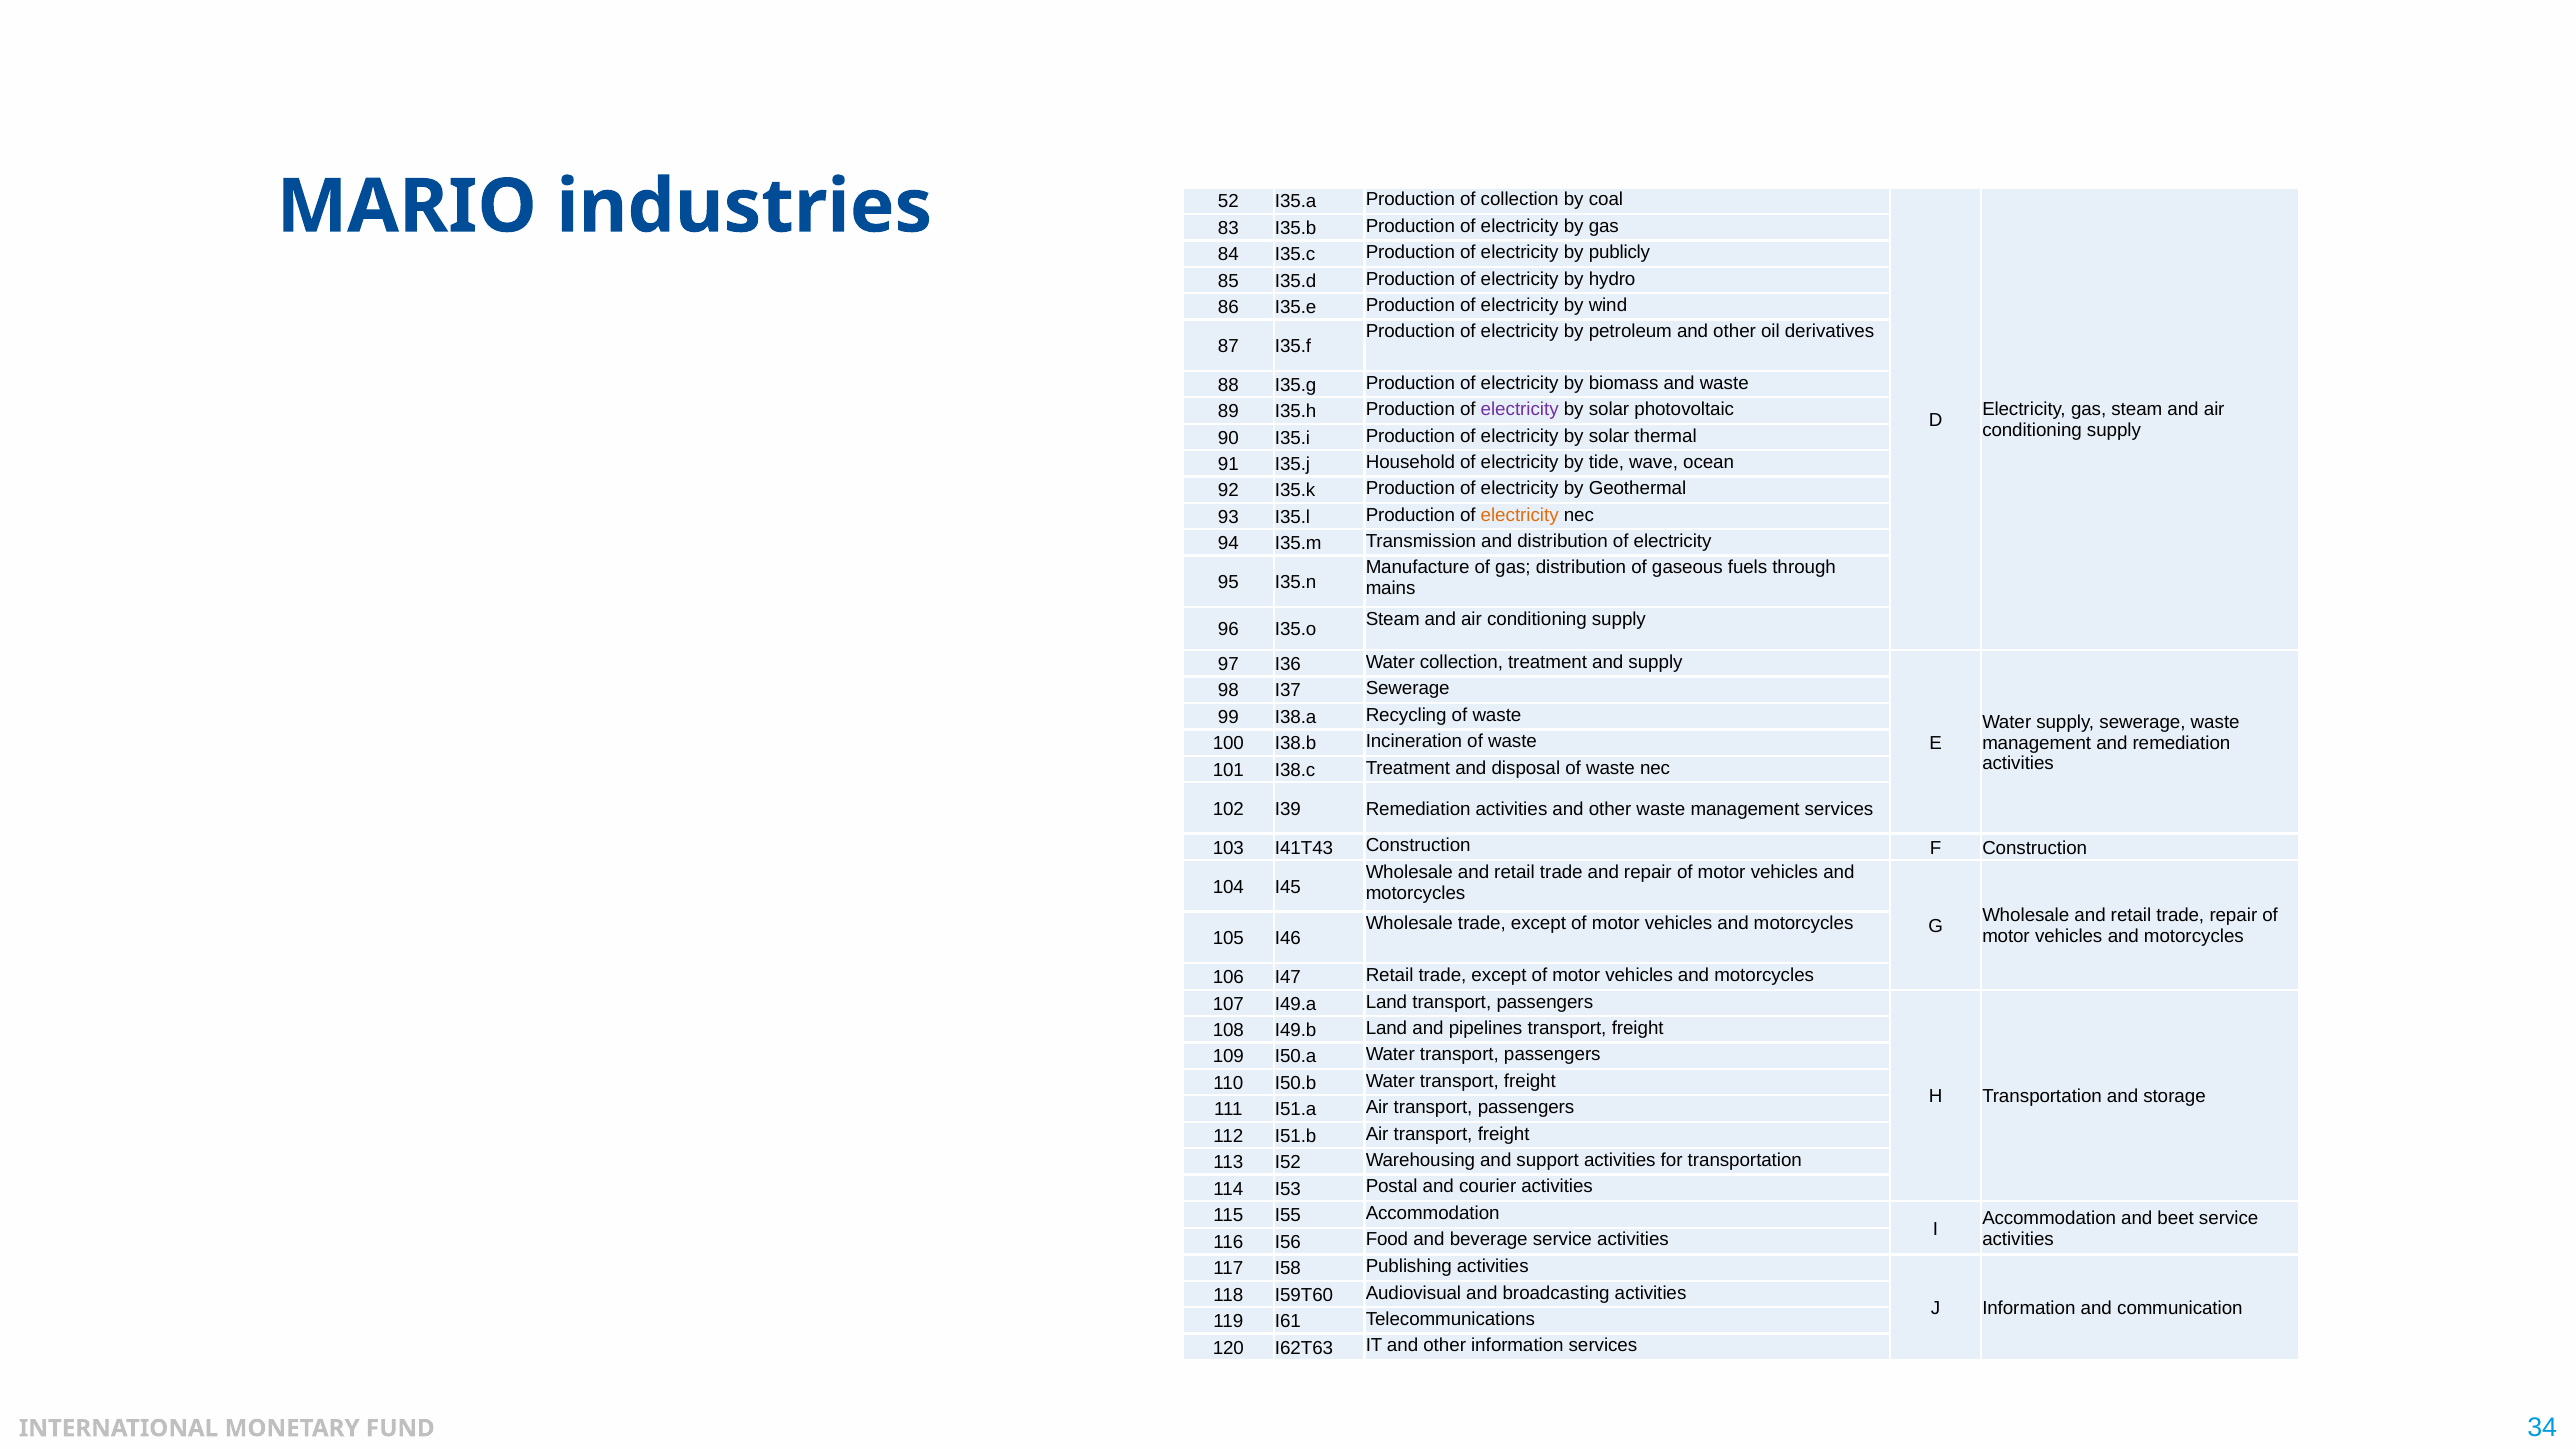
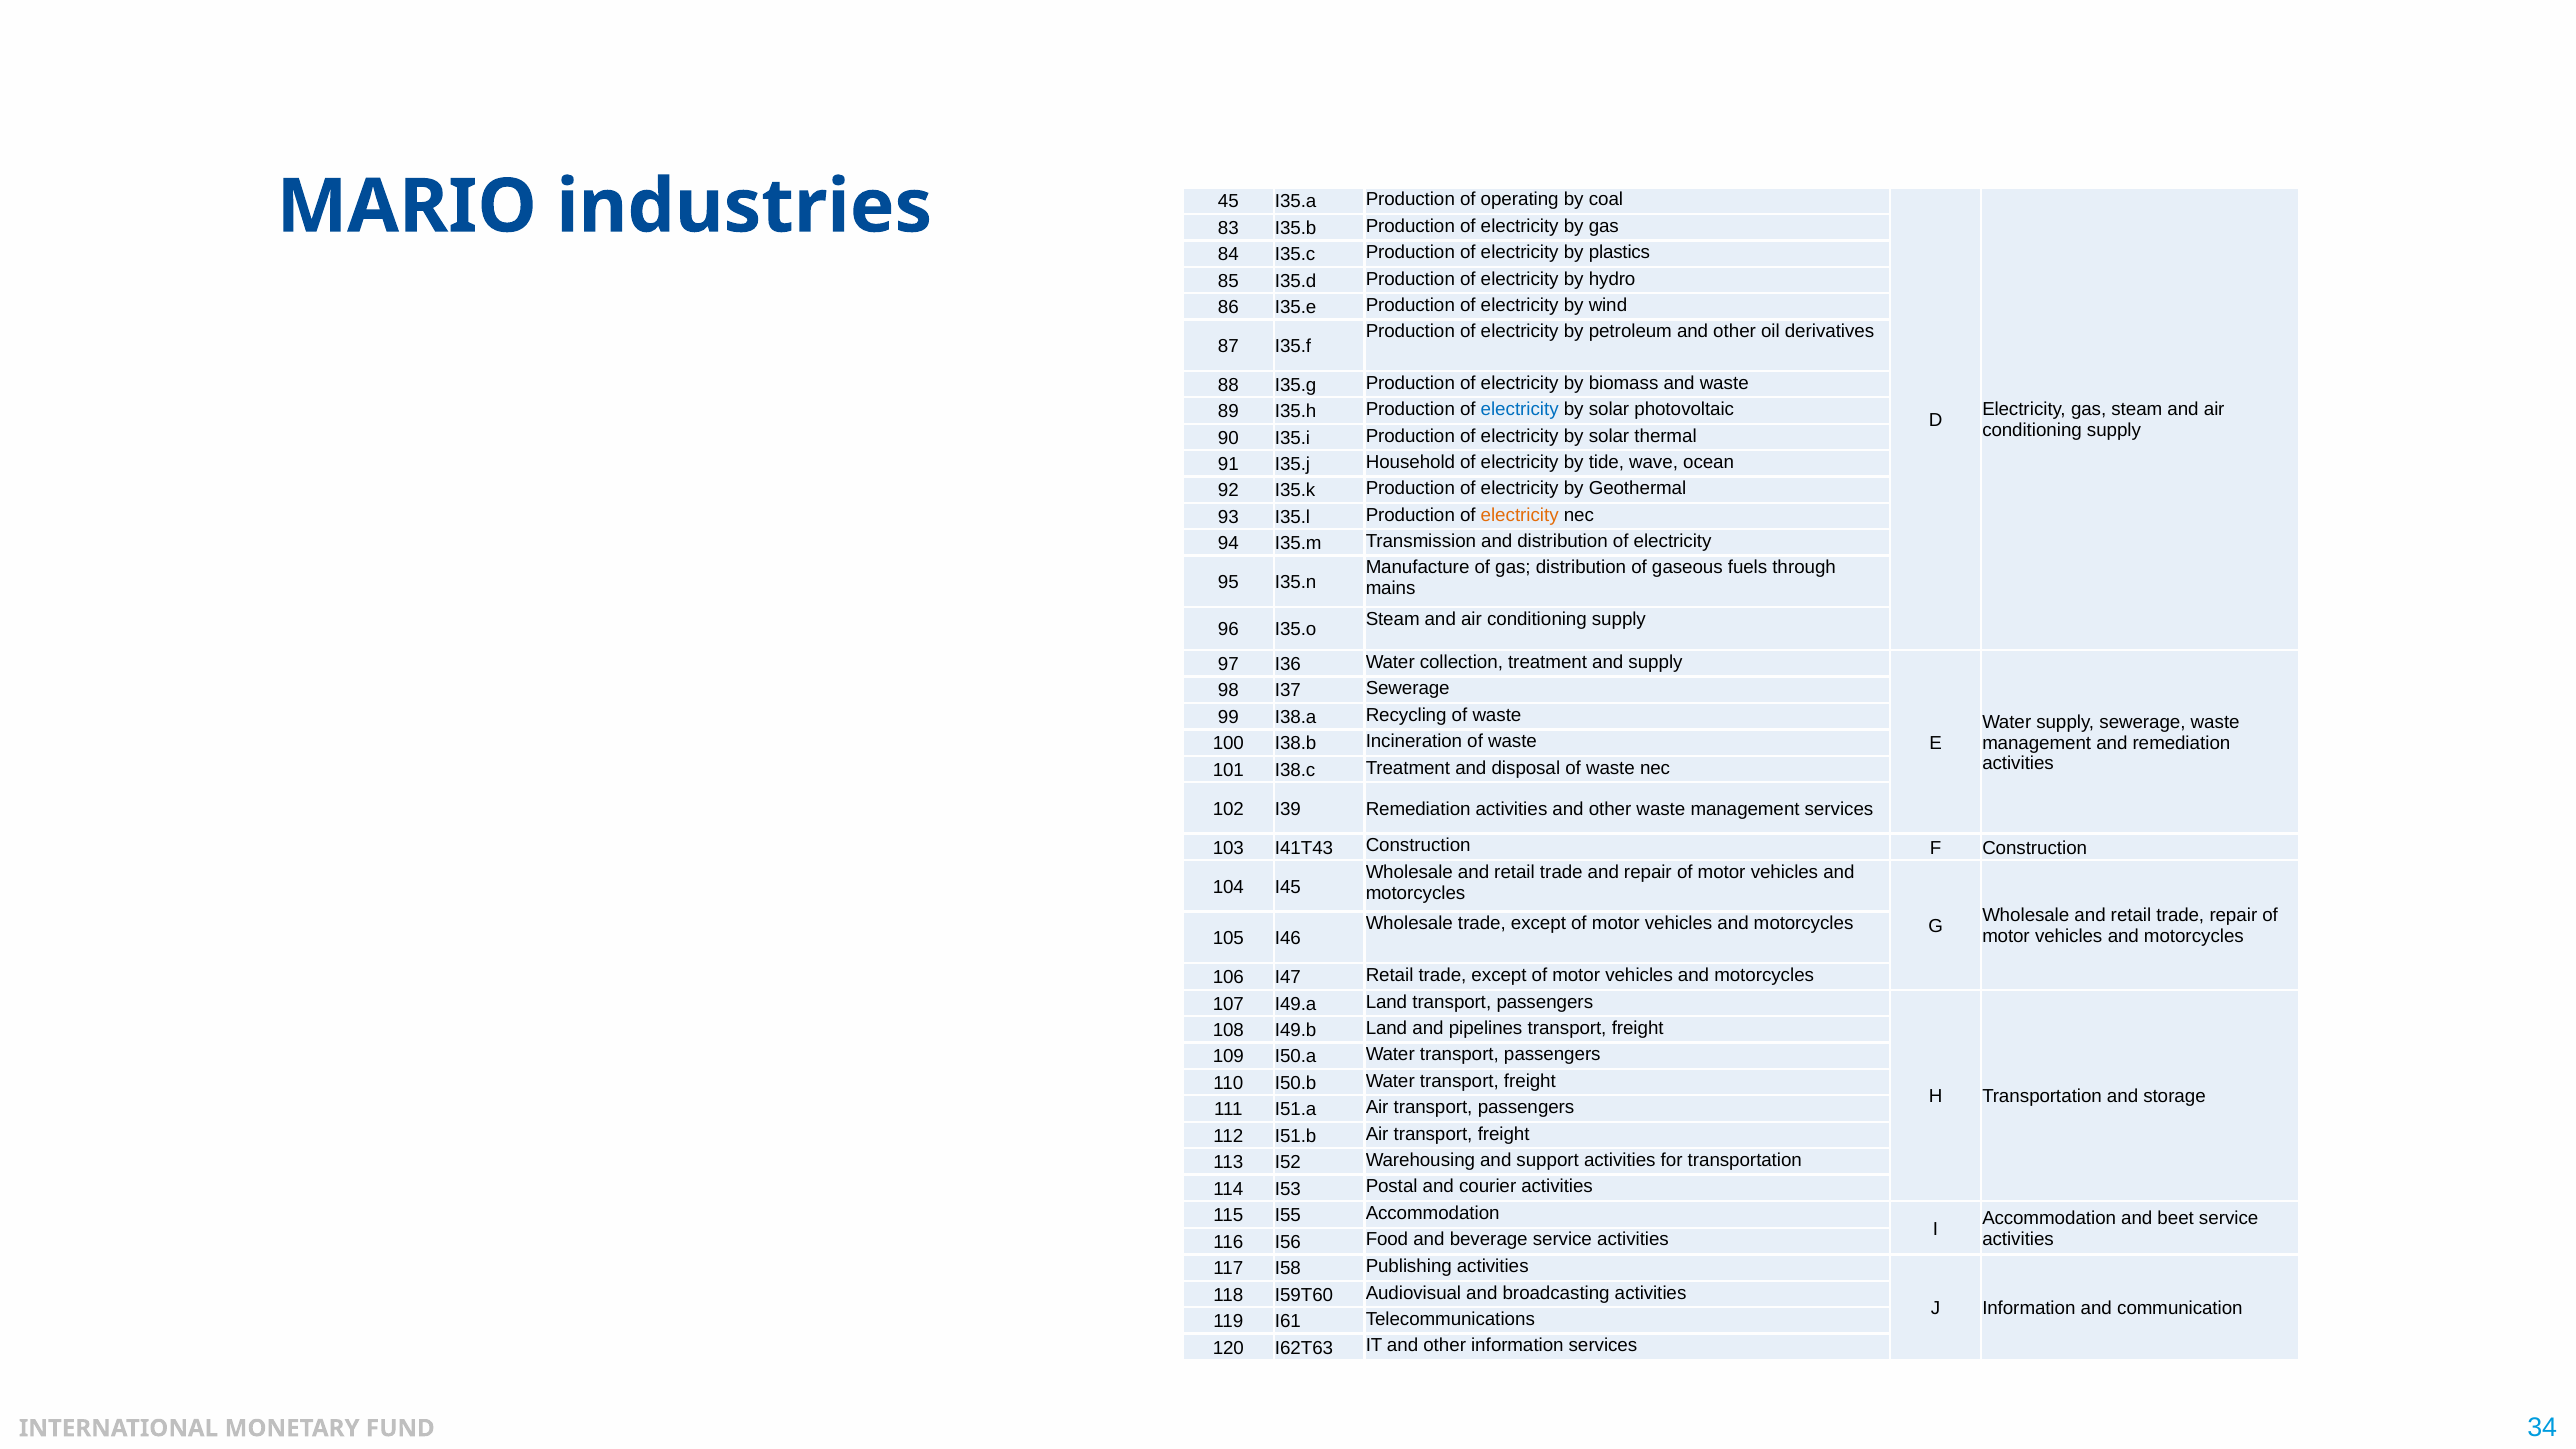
52: 52 -> 45
of collection: collection -> operating
publicly: publicly -> plastics
electricity at (1520, 409) colour: purple -> blue
